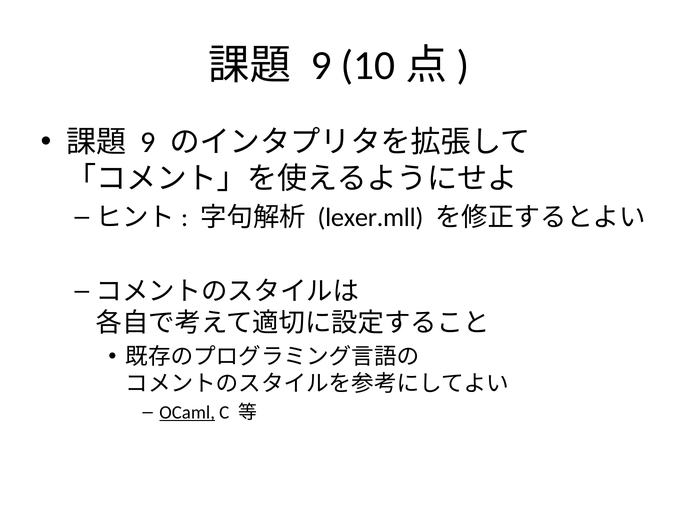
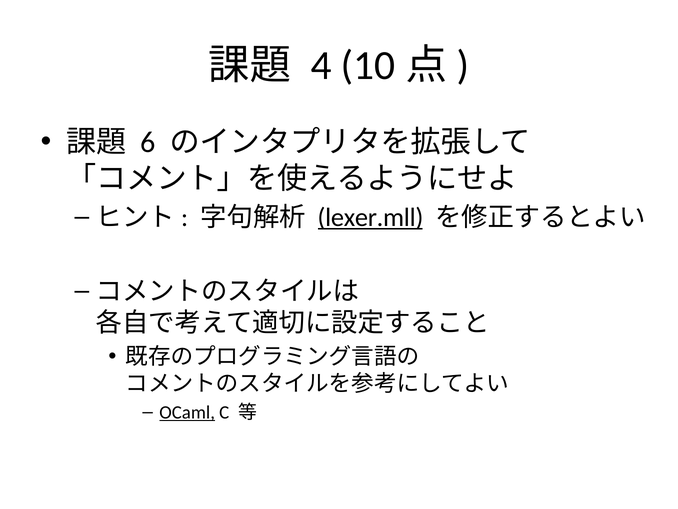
9 at (321, 66): 9 -> 4
9 at (148, 142): 9 -> 6
lexer.mll underline: none -> present
